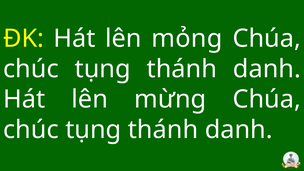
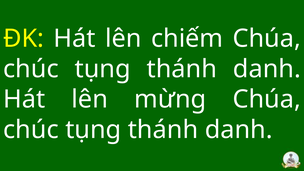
mỏng: mỏng -> chiếm
